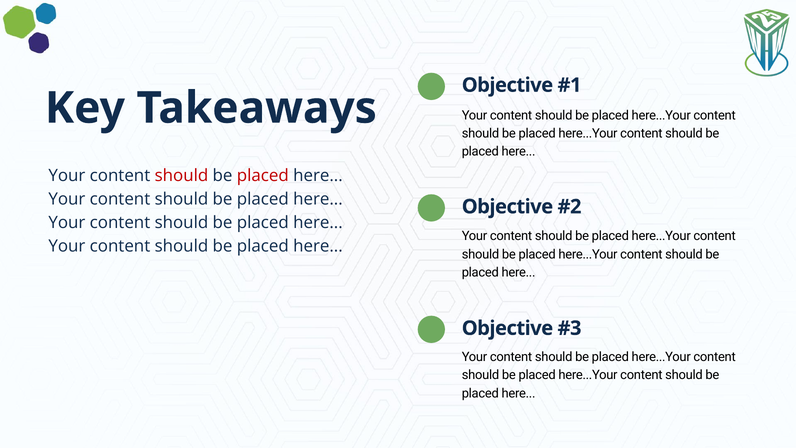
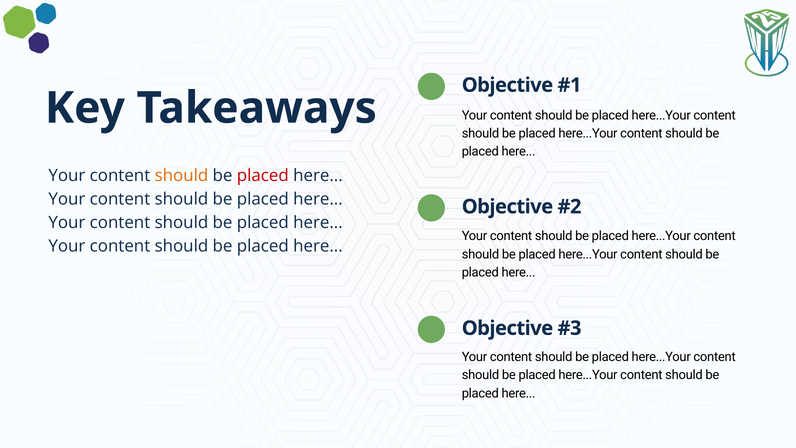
should at (181, 175) colour: red -> orange
